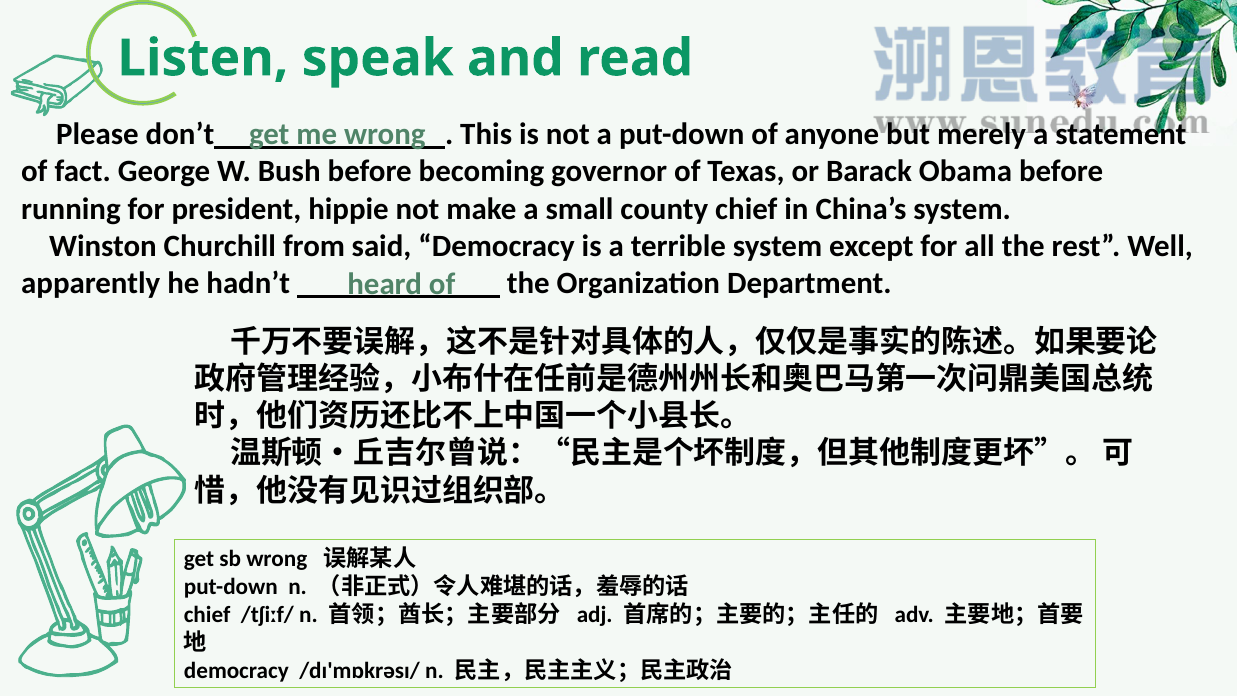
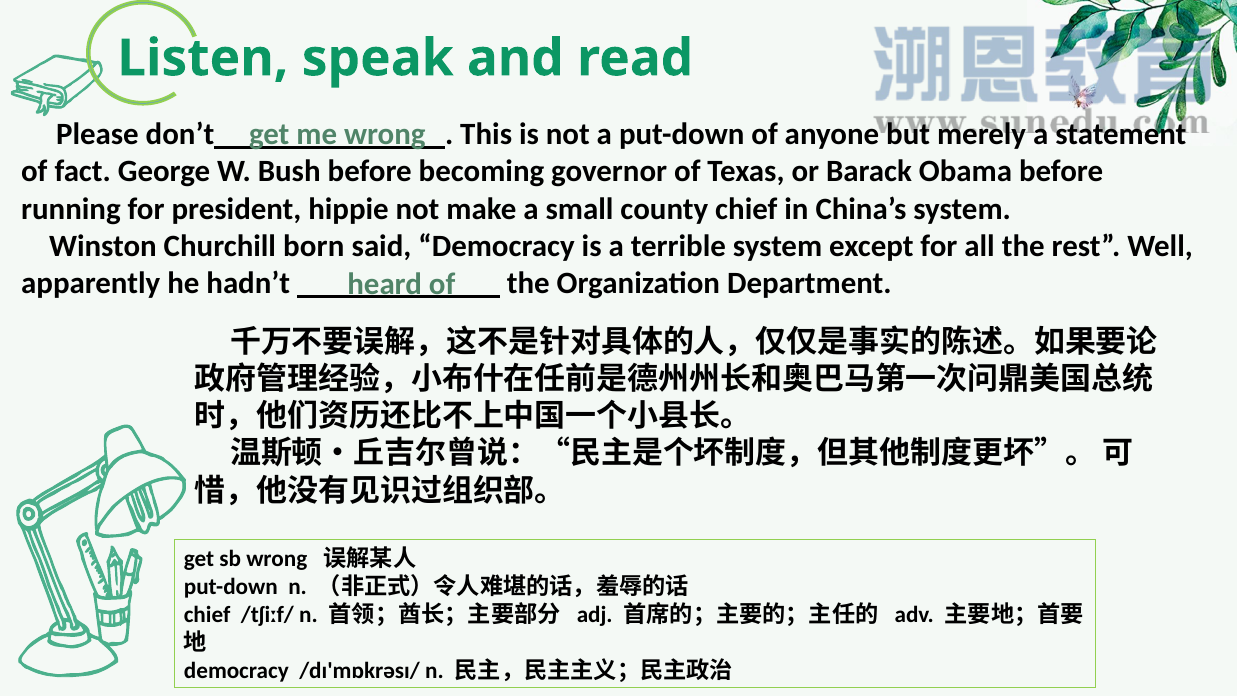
from: from -> born
